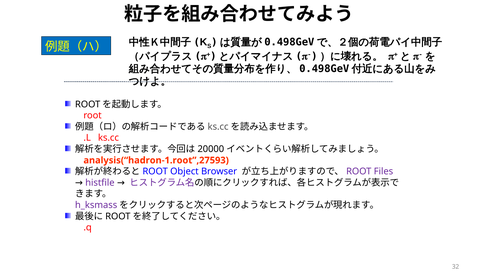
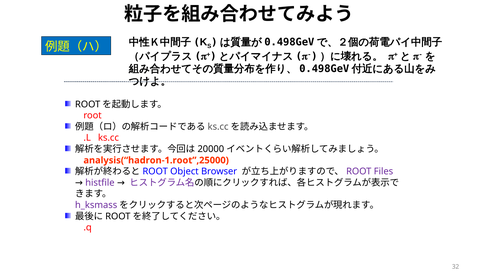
analysis(“hadron-1.root”,27593: analysis(“hadron-1.root”,27593 -> analysis(“hadron-1.root”,25000
